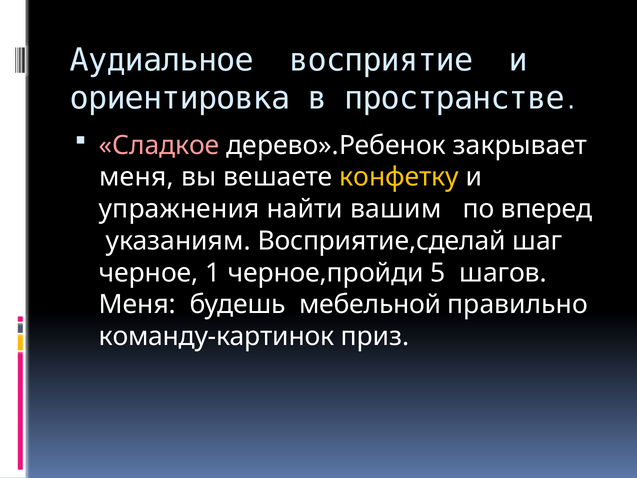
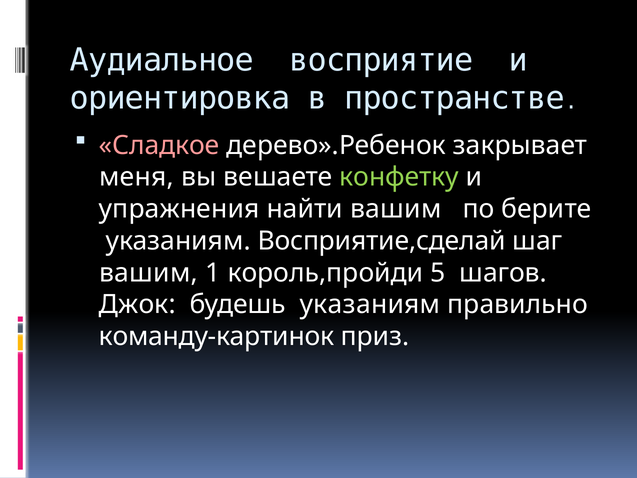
конфетку colour: yellow -> light green
вперед: вперед -> берите
черное at (149, 273): черное -> вашим
черное,пройди: черное,пройди -> король,пройди
Меня at (137, 305): Меня -> Джок
будешь мебельной: мебельной -> указаниям
